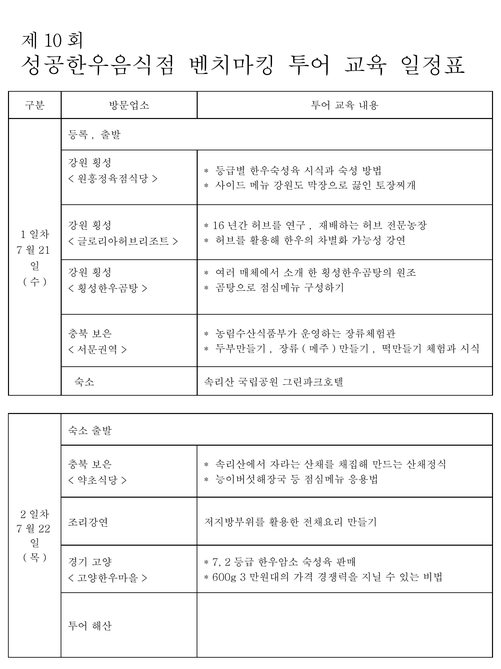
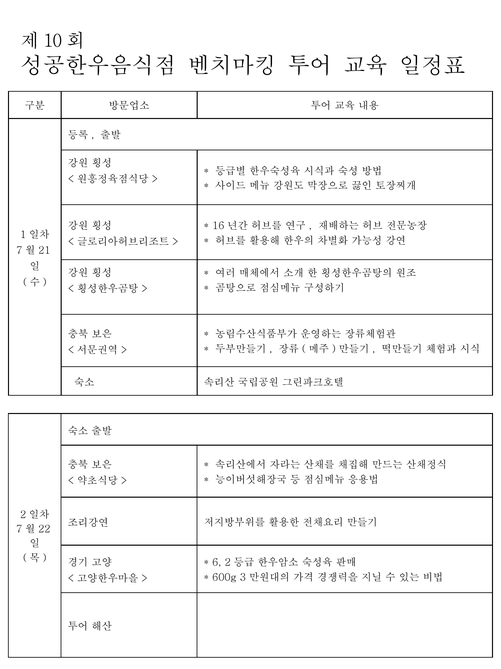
7 at (217, 562): 7 -> 6
